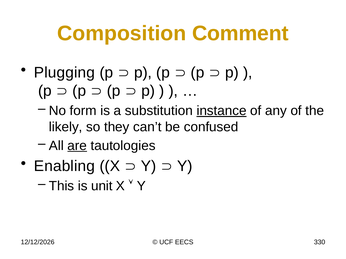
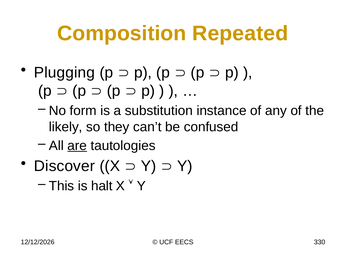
Comment: Comment -> Repeated
instance underline: present -> none
Enabling: Enabling -> Discover
unit: unit -> halt
